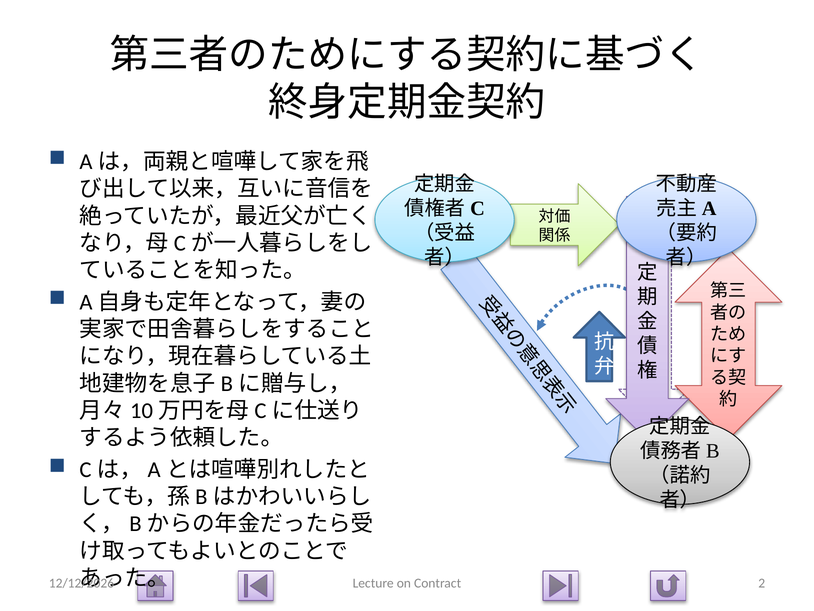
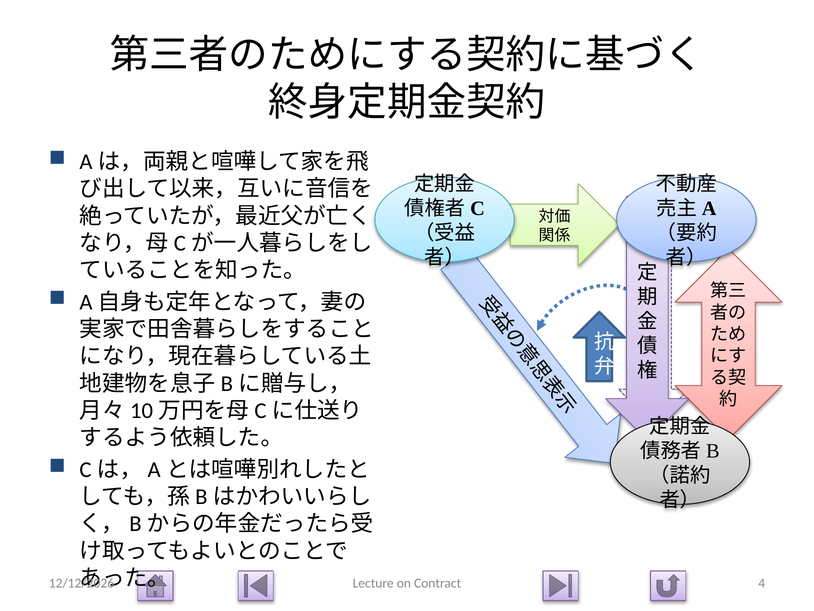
2: 2 -> 4
